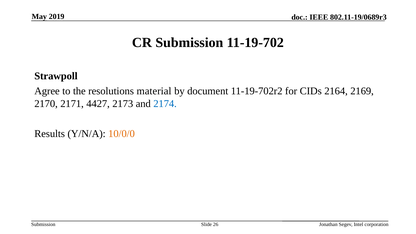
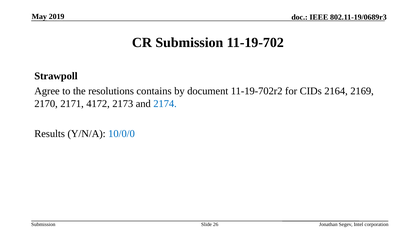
material: material -> contains
4427: 4427 -> 4172
10/0/0 colour: orange -> blue
